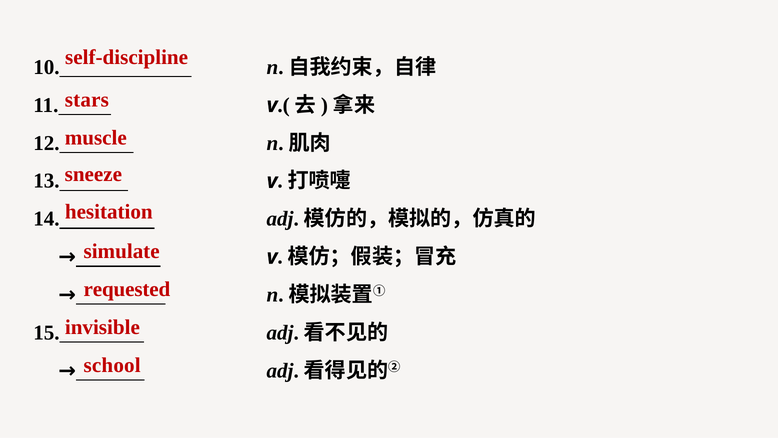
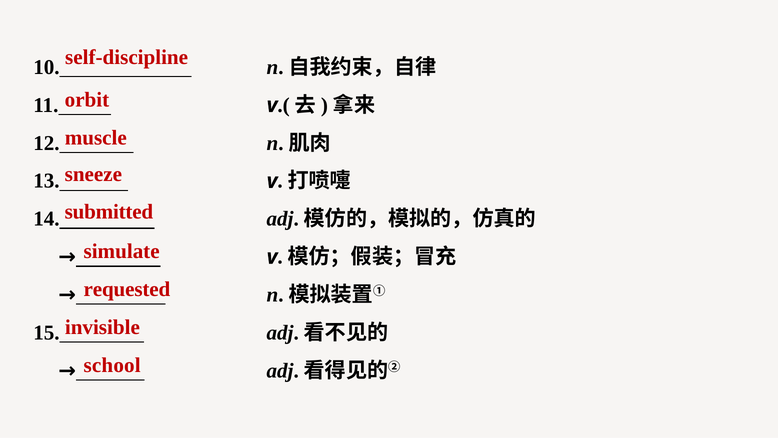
stars: stars -> orbit
hesitation: hesitation -> submitted
